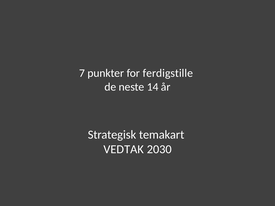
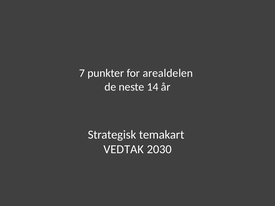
ferdigstille: ferdigstille -> arealdelen
